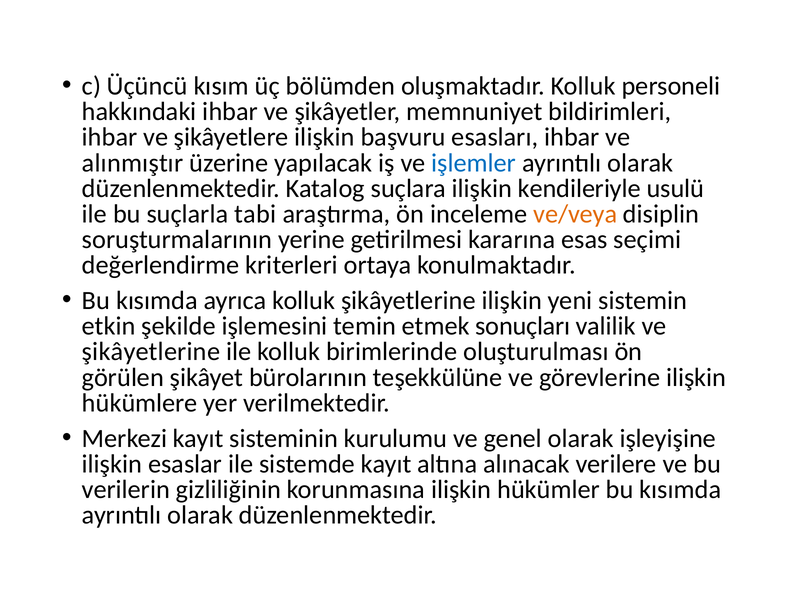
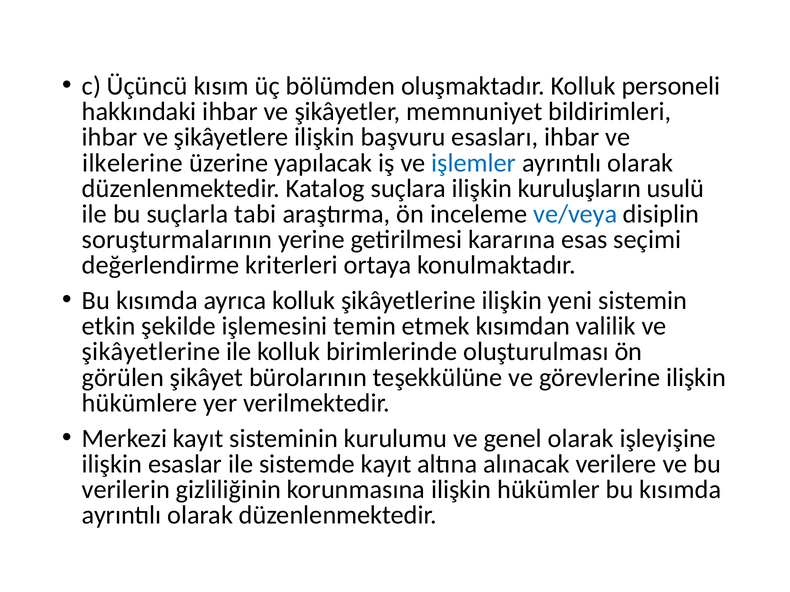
alınmıştır: alınmıştır -> ilkelerine
kendileriyle: kendileriyle -> kuruluşların
ve/veya colour: orange -> blue
sonuçları: sonuçları -> kısımdan
